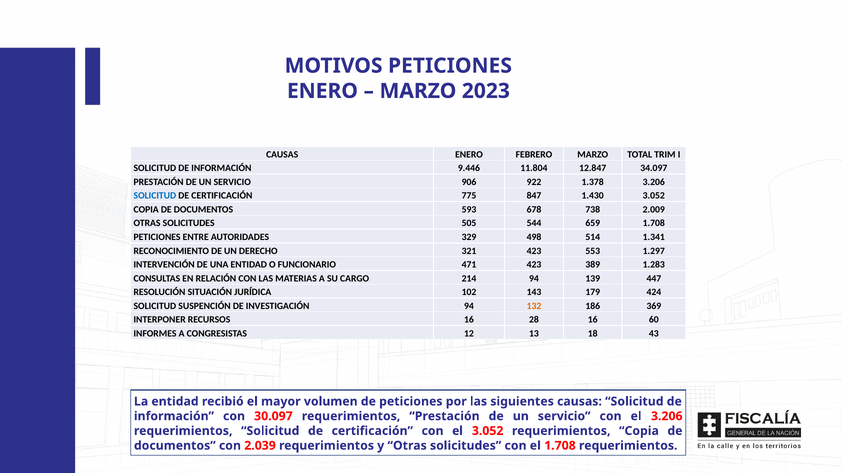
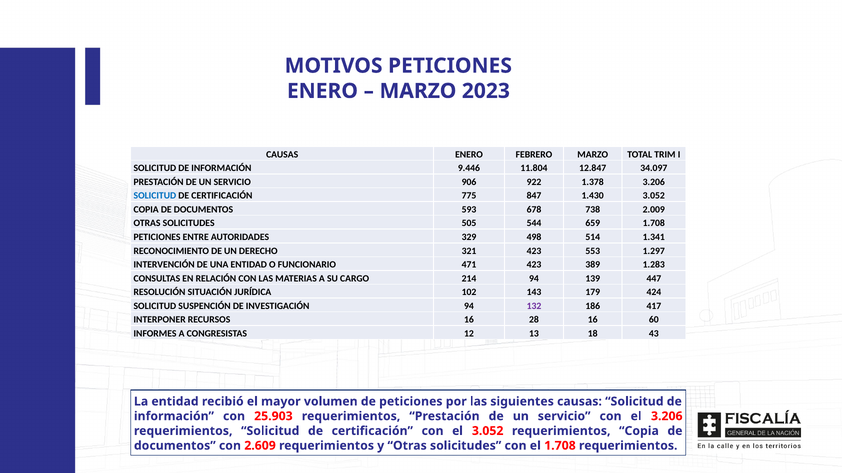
132 colour: orange -> purple
369: 369 -> 417
30.097: 30.097 -> 25.903
2.039: 2.039 -> 2.609
